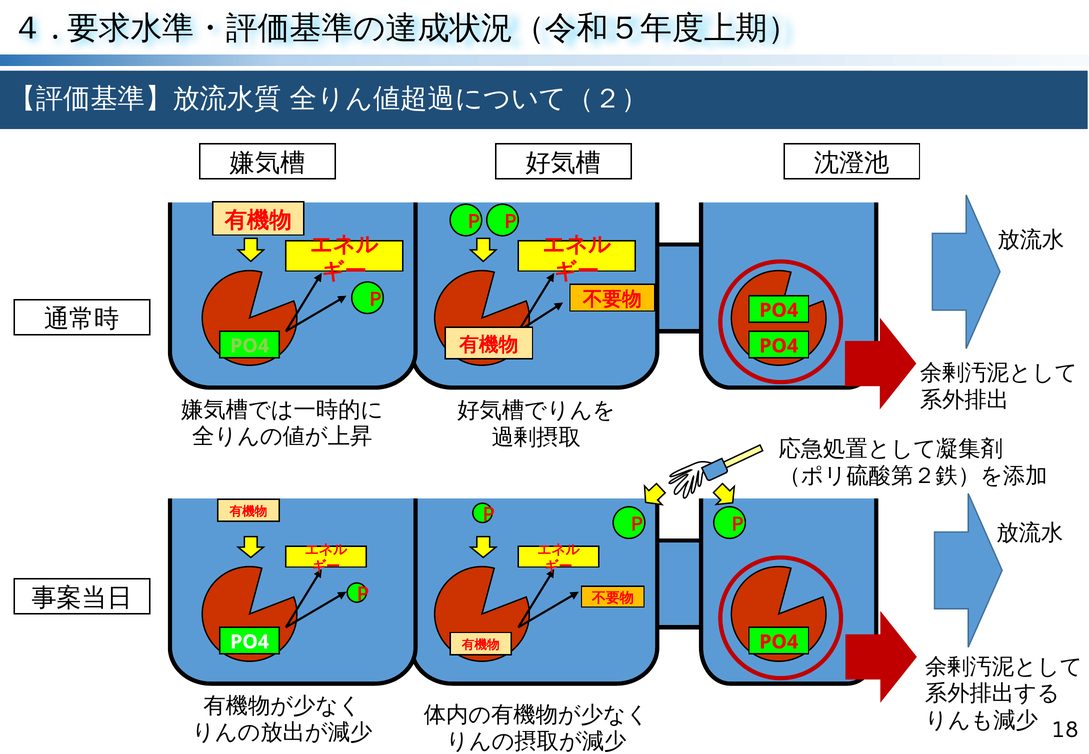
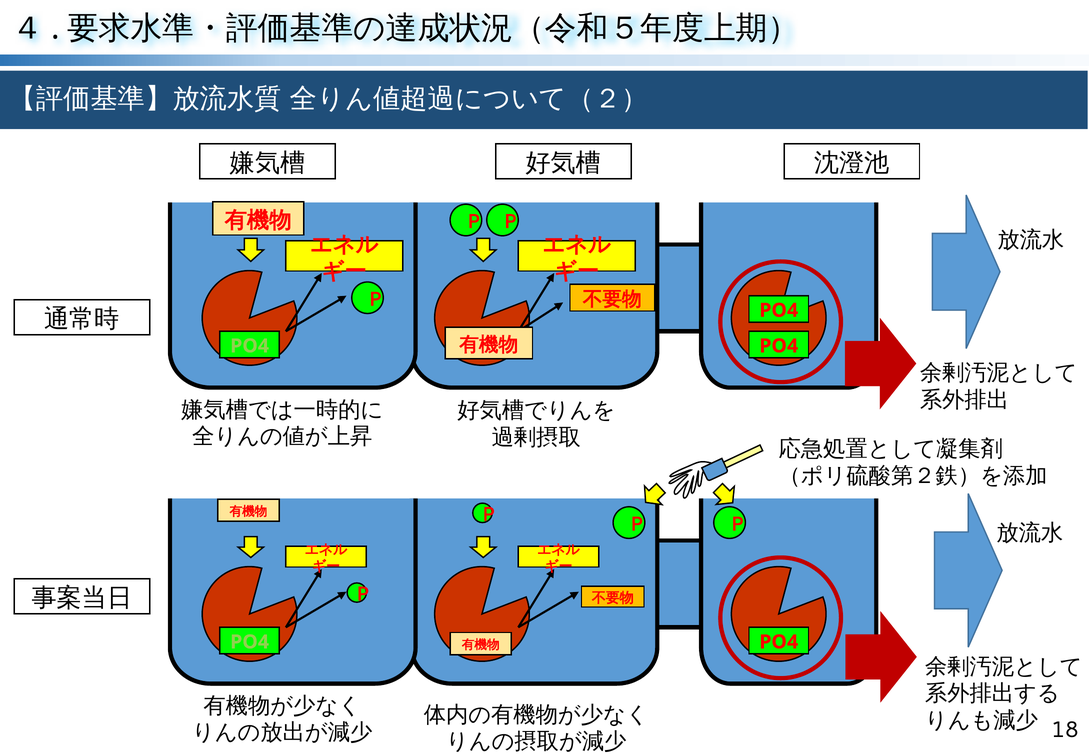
PO4 at (250, 642) colour: white -> light green
